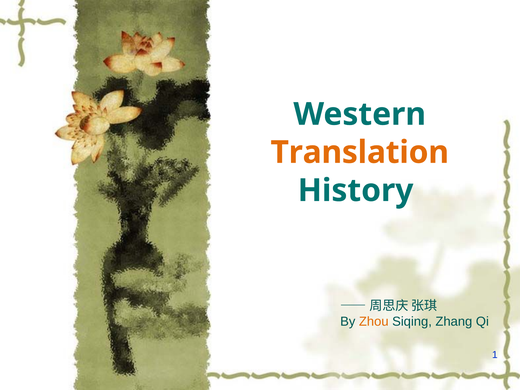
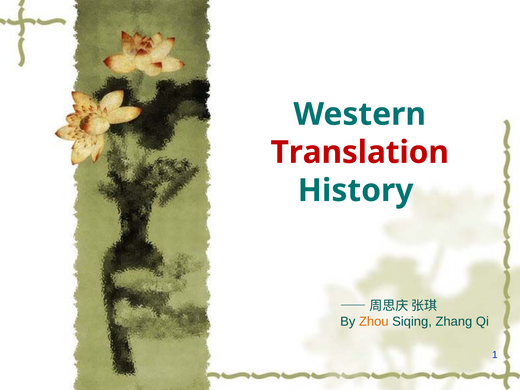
Translation colour: orange -> red
